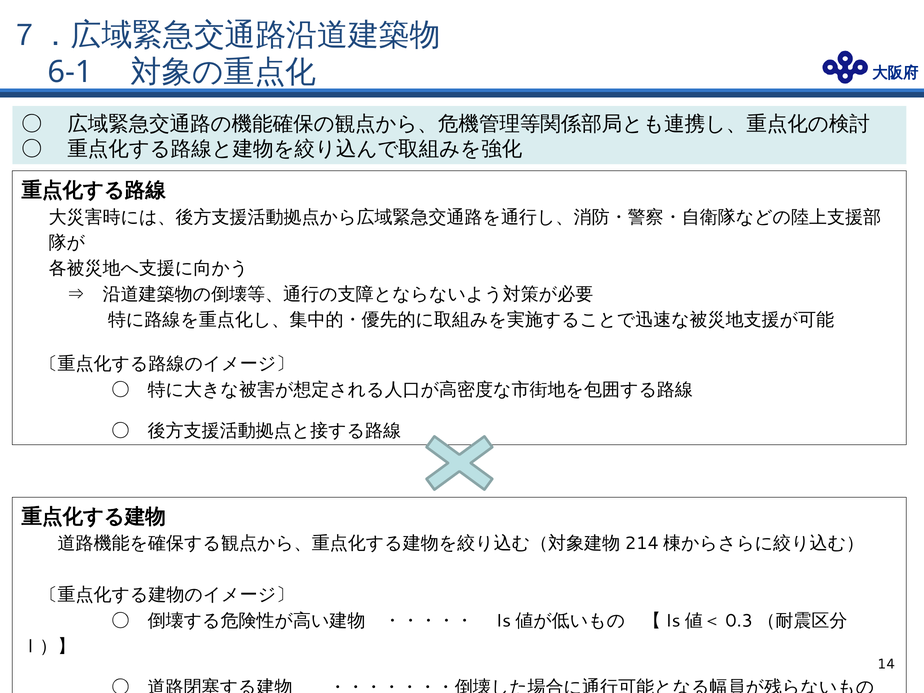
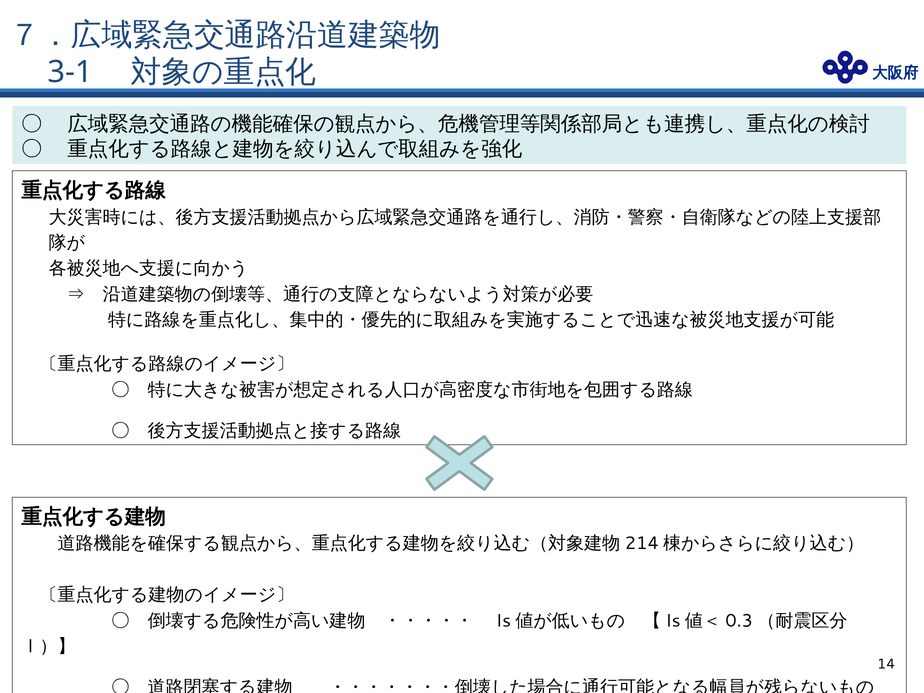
6-1: 6-1 -> 3-1
